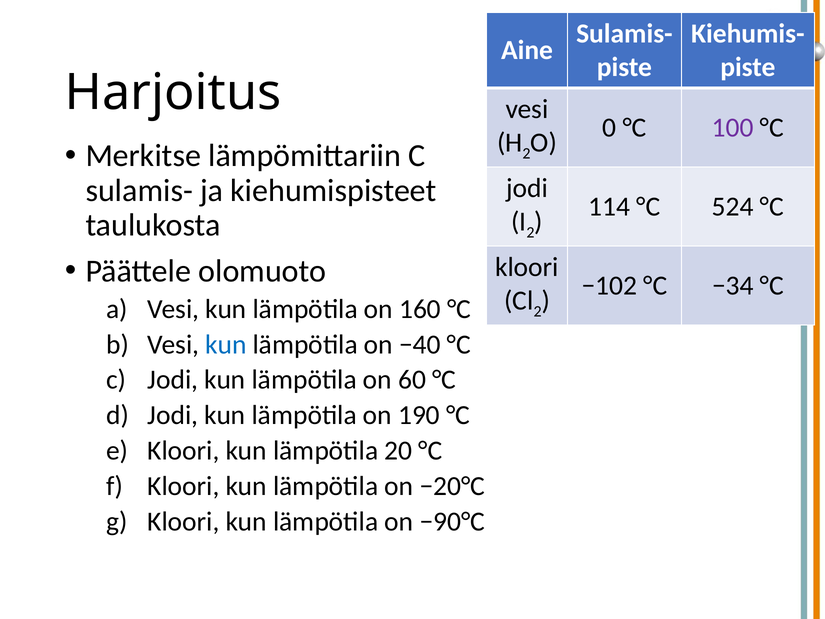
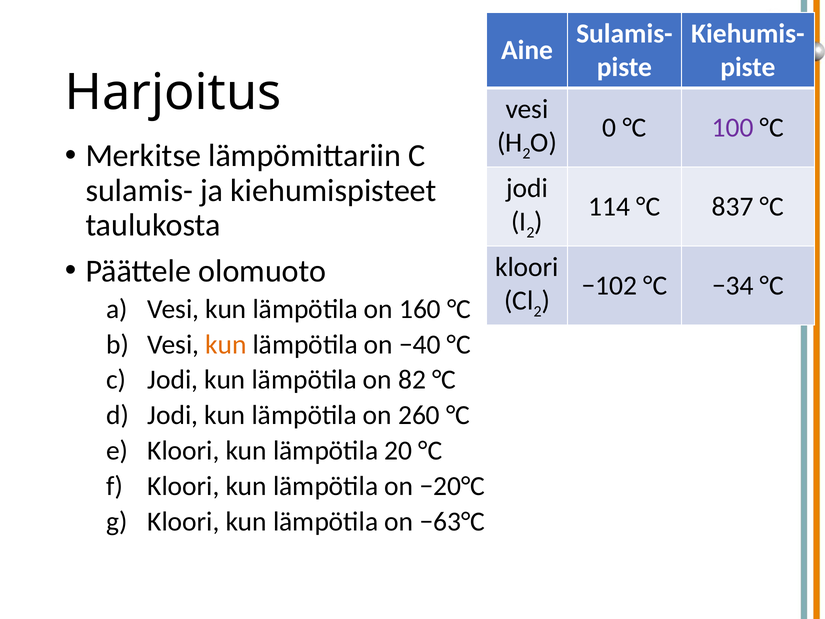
524: 524 -> 837
kun at (226, 344) colour: blue -> orange
60: 60 -> 82
190: 190 -> 260
−90°C: −90°C -> −63°C
